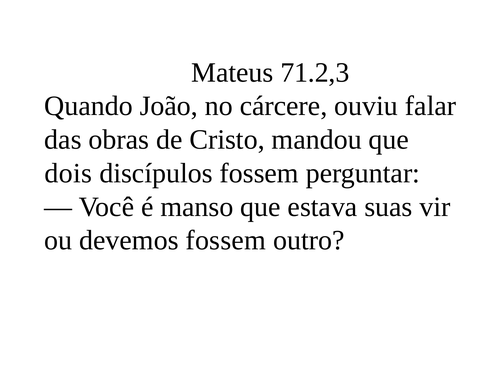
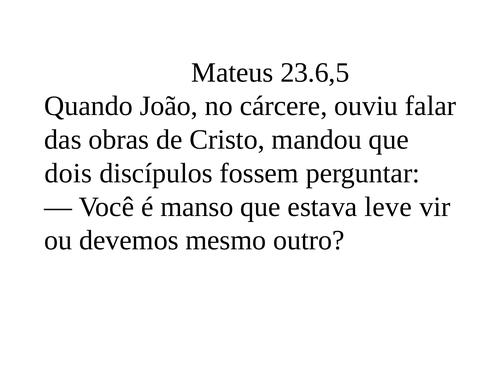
71.2,3: 71.2,3 -> 23.6,5
suas: suas -> leve
devemos fossem: fossem -> mesmo
